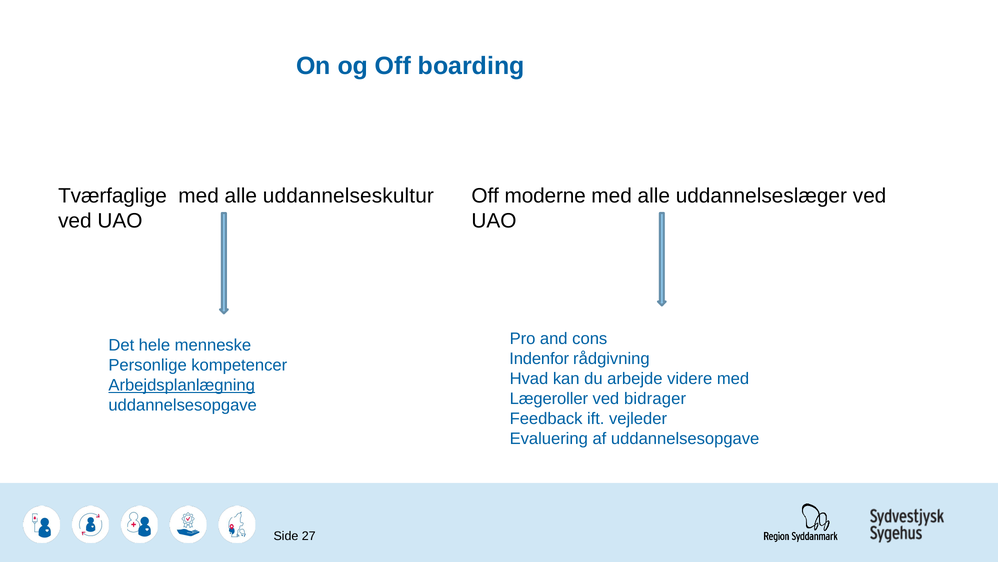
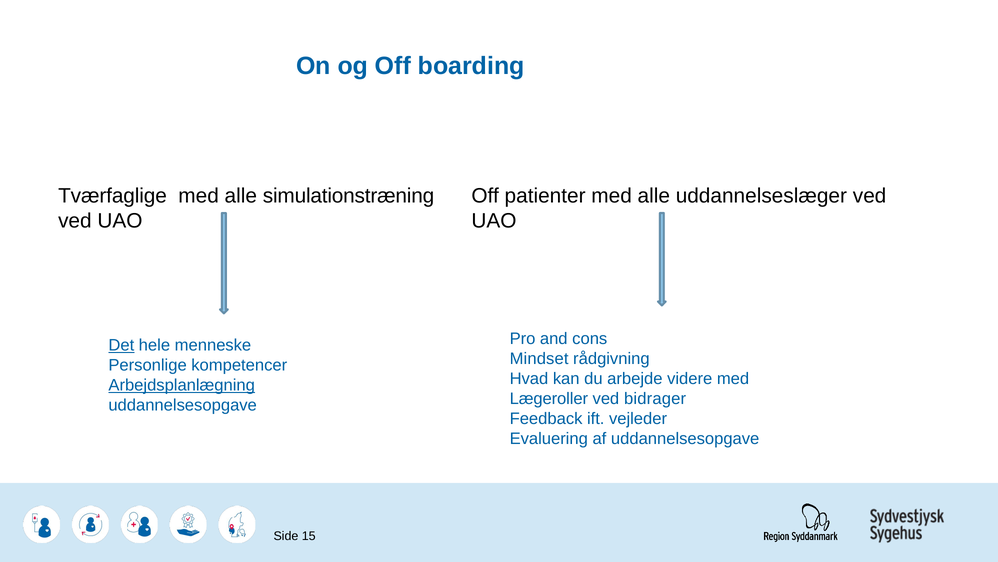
uddannelseskultur: uddannelseskultur -> simulationstræning
moderne: moderne -> patienter
Det underline: none -> present
Indenfor: Indenfor -> Mindset
27: 27 -> 15
